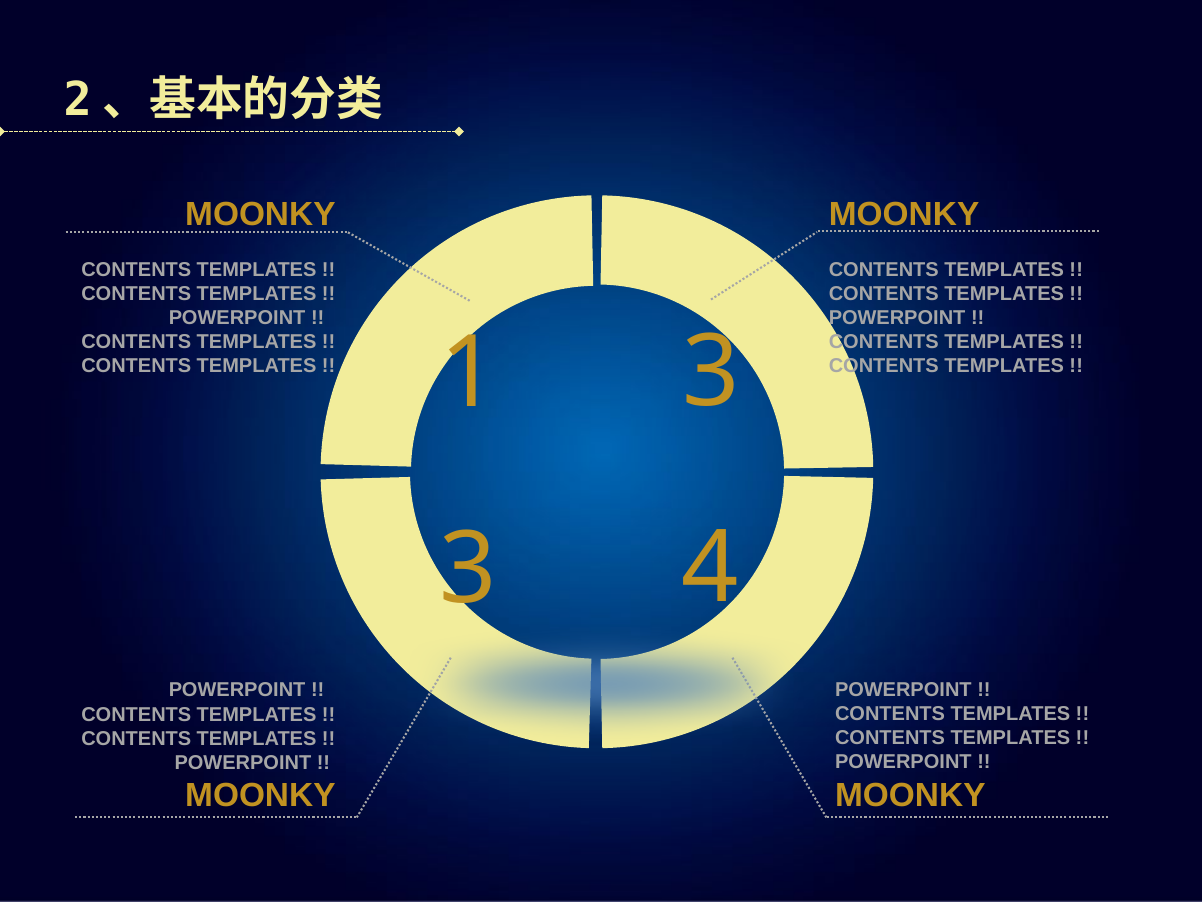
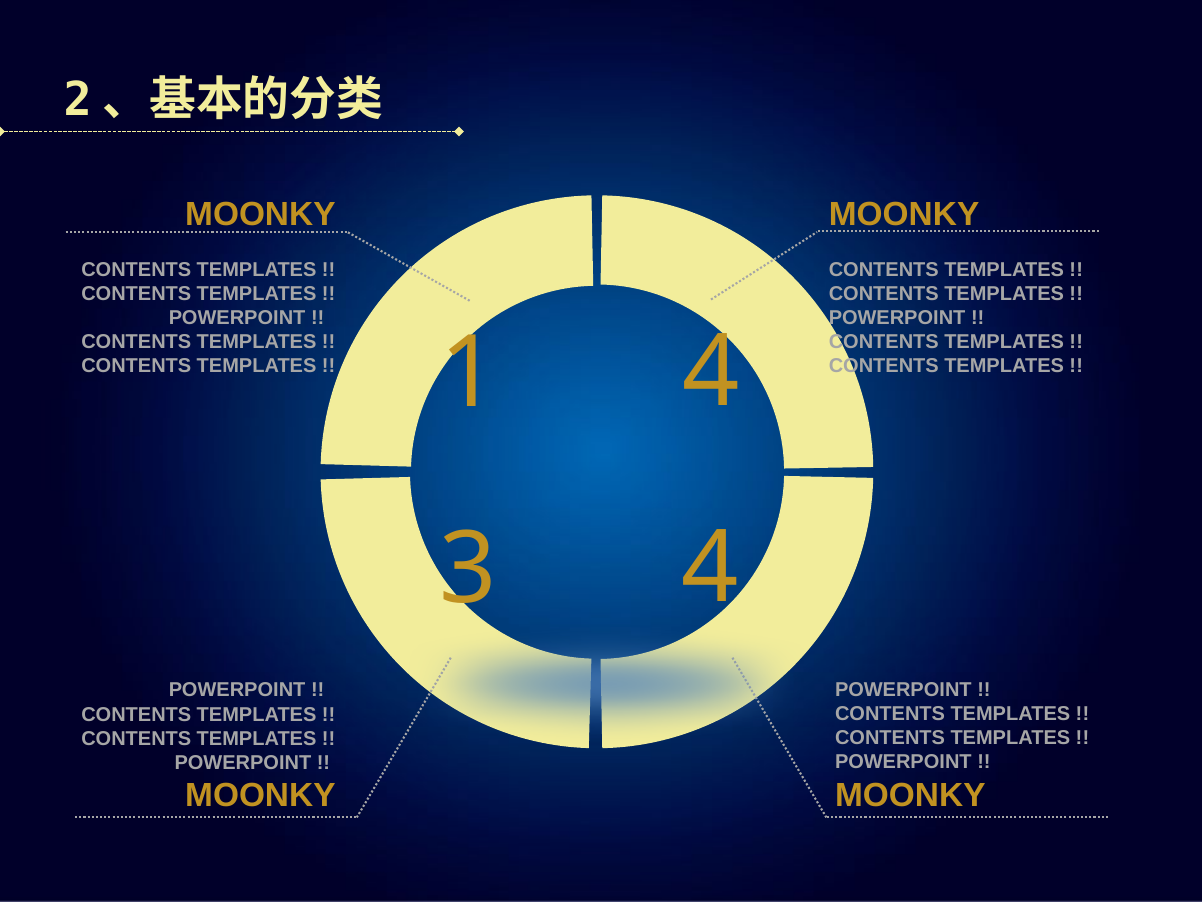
1 3: 3 -> 4
